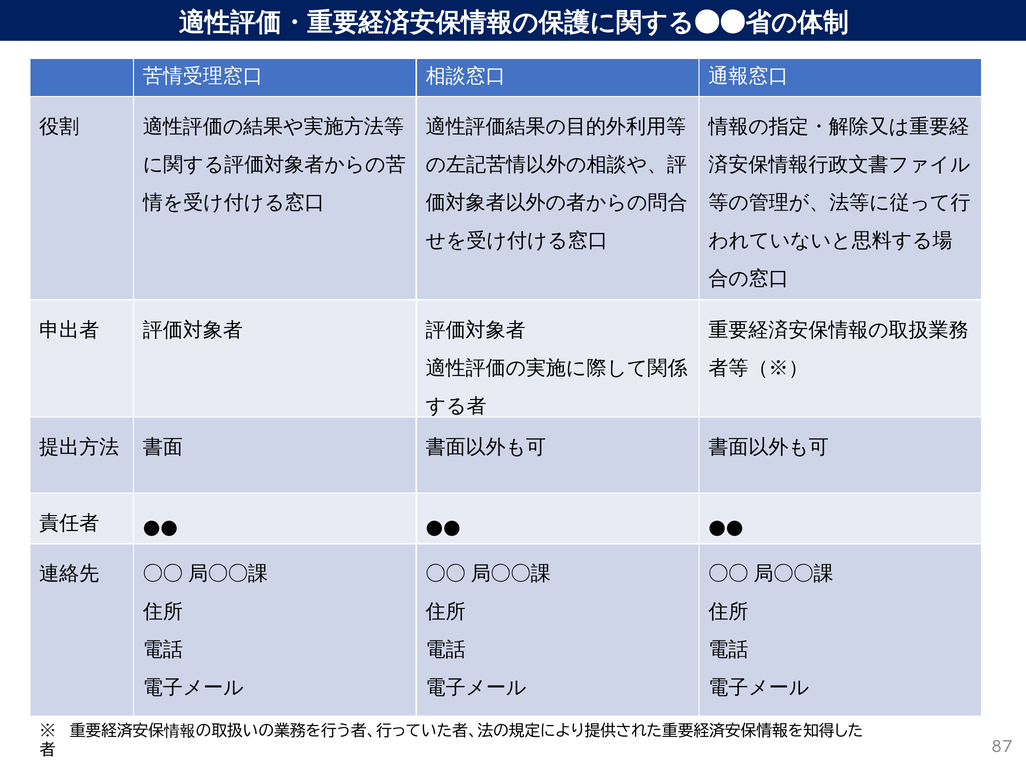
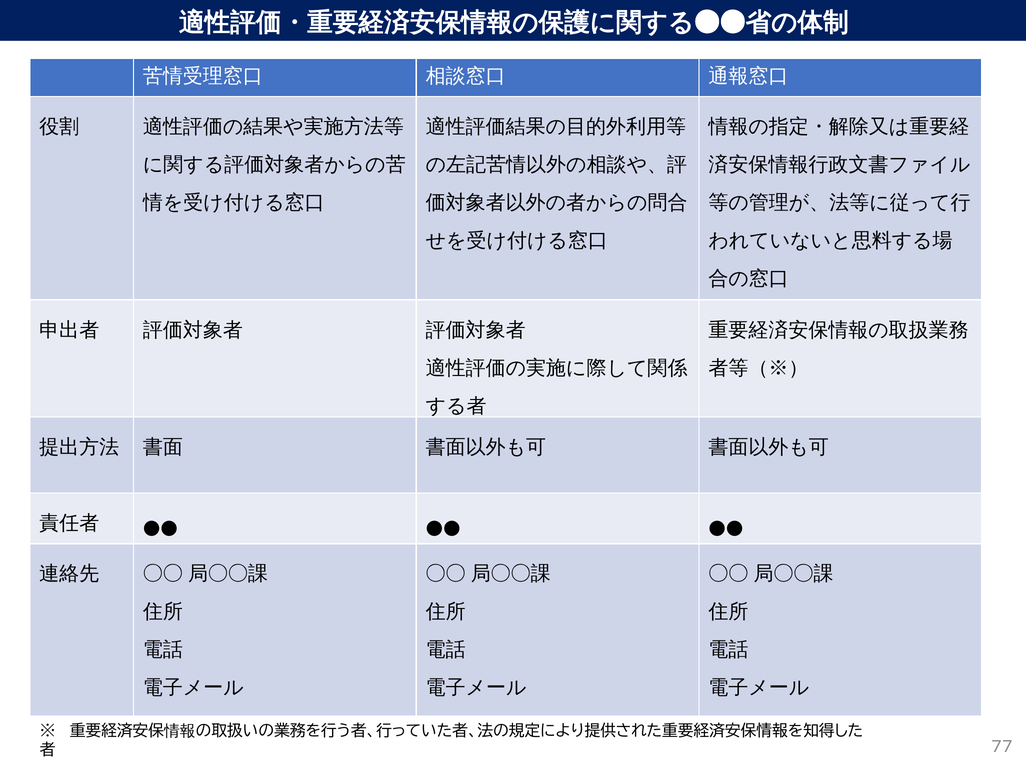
87: 87 -> 77
